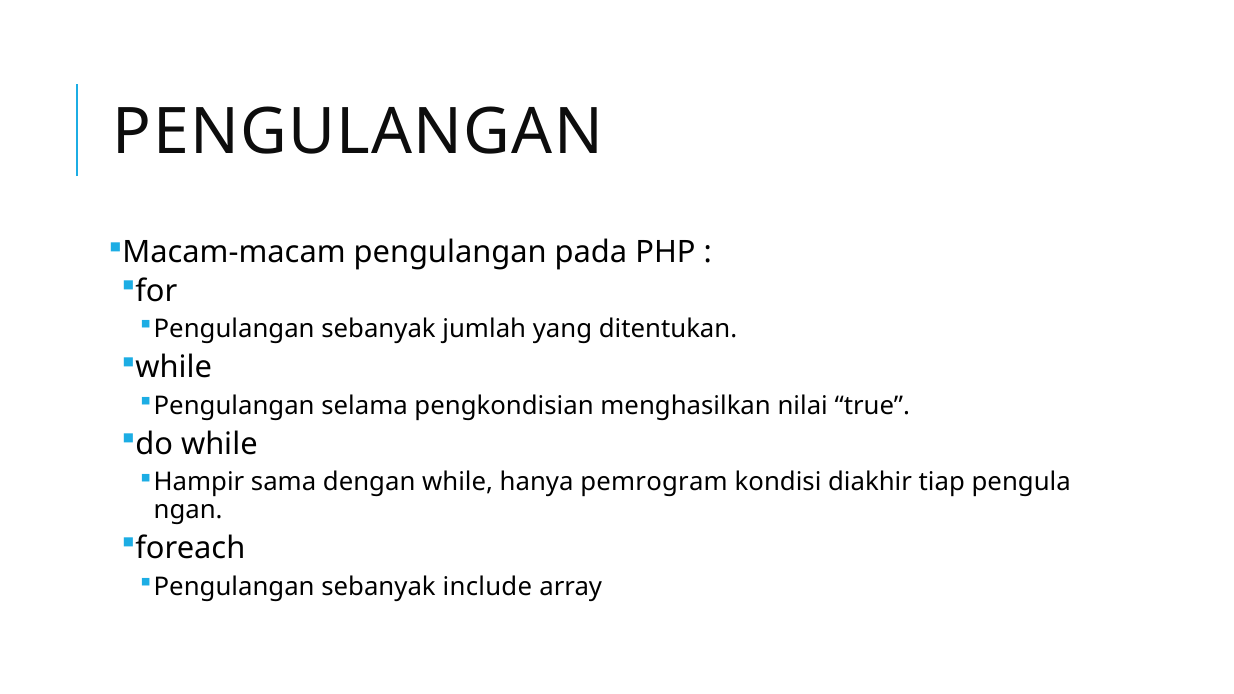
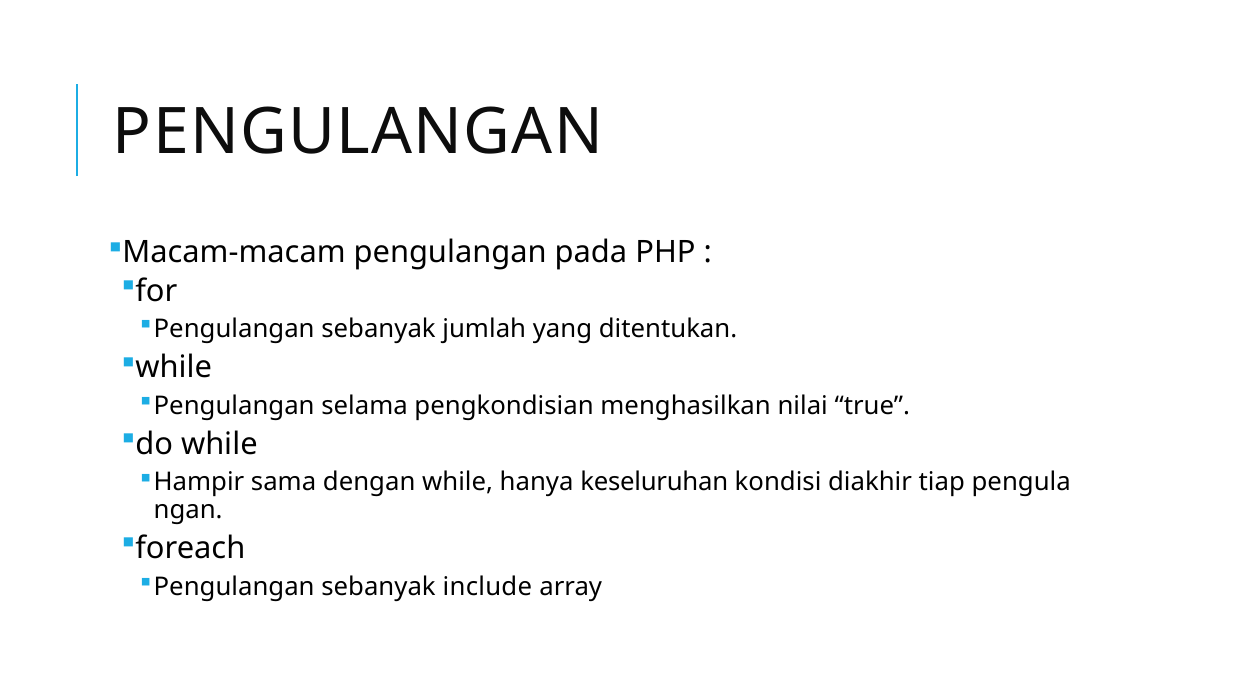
pemrogram: pemrogram -> keseluruhan
